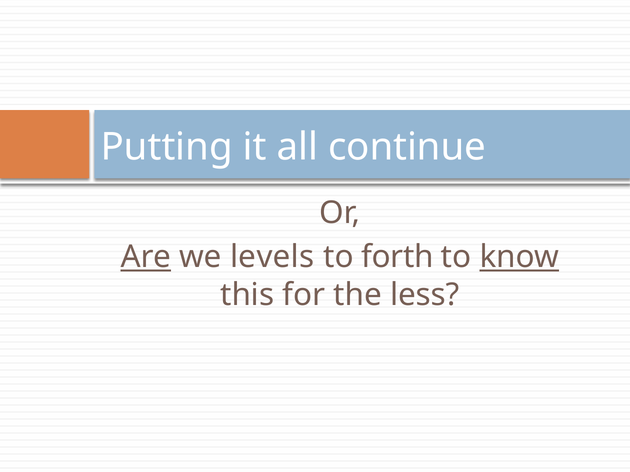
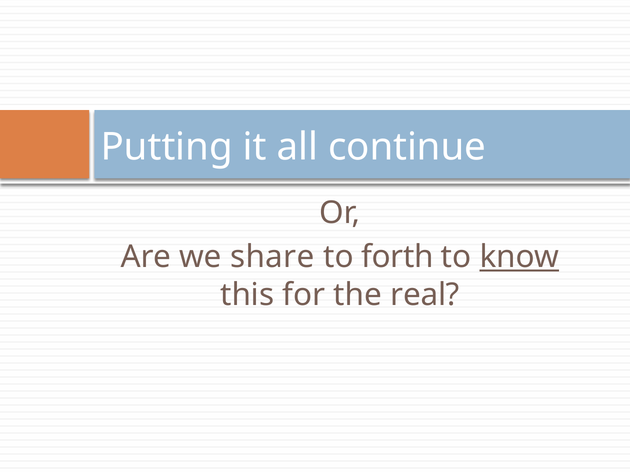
Are underline: present -> none
levels: levels -> share
less: less -> real
